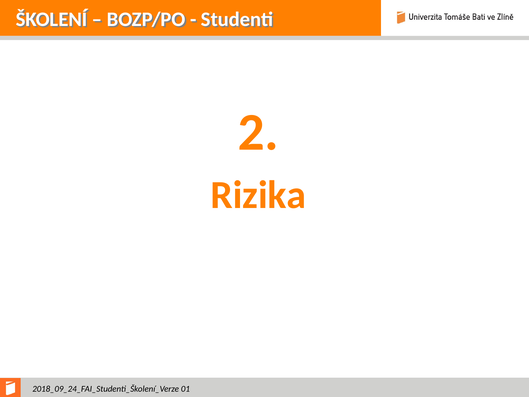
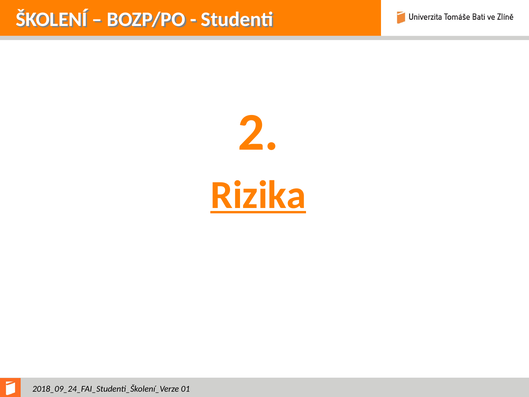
Rizika underline: none -> present
